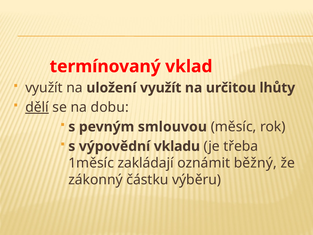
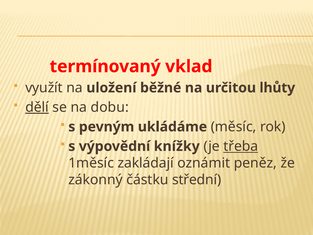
uložení využít: využít -> běžné
smlouvou: smlouvou -> ukládáme
vkladu: vkladu -> knížky
třeba underline: none -> present
běžný: běžný -> peněz
výběru: výběru -> střední
